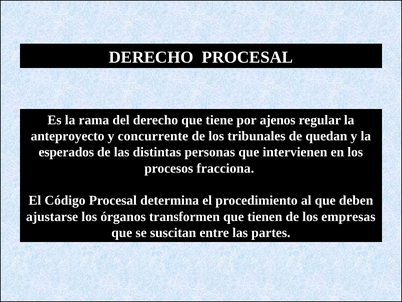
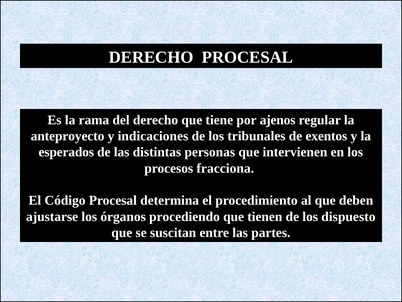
concurrente: concurrente -> indicaciones
quedan: quedan -> exentos
transformen: transformen -> procediendo
empresas: empresas -> dispuesto
